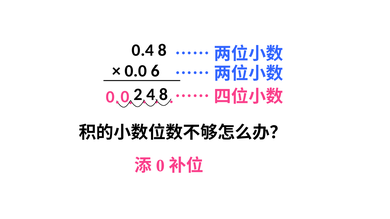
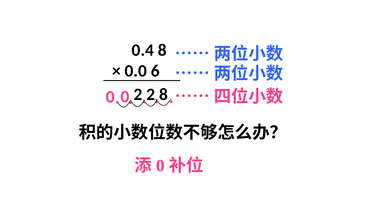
2 4: 4 -> 2
